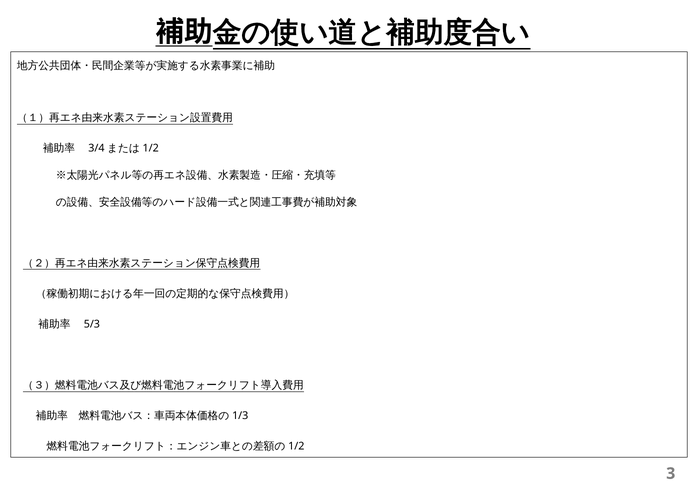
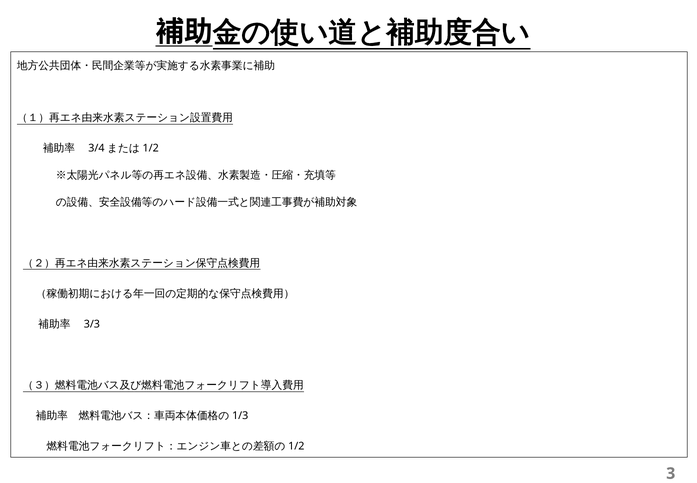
5/3: 5/3 -> 3/3
